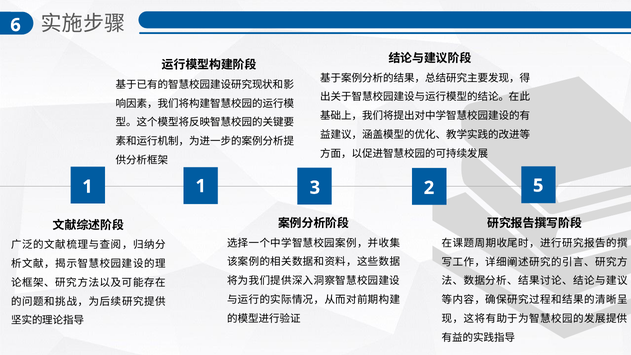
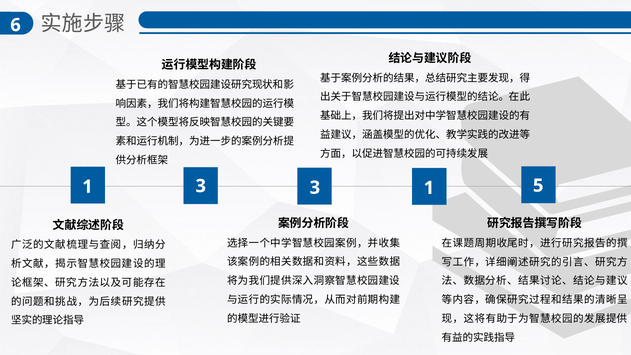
1 1: 1 -> 3
3 2: 2 -> 1
